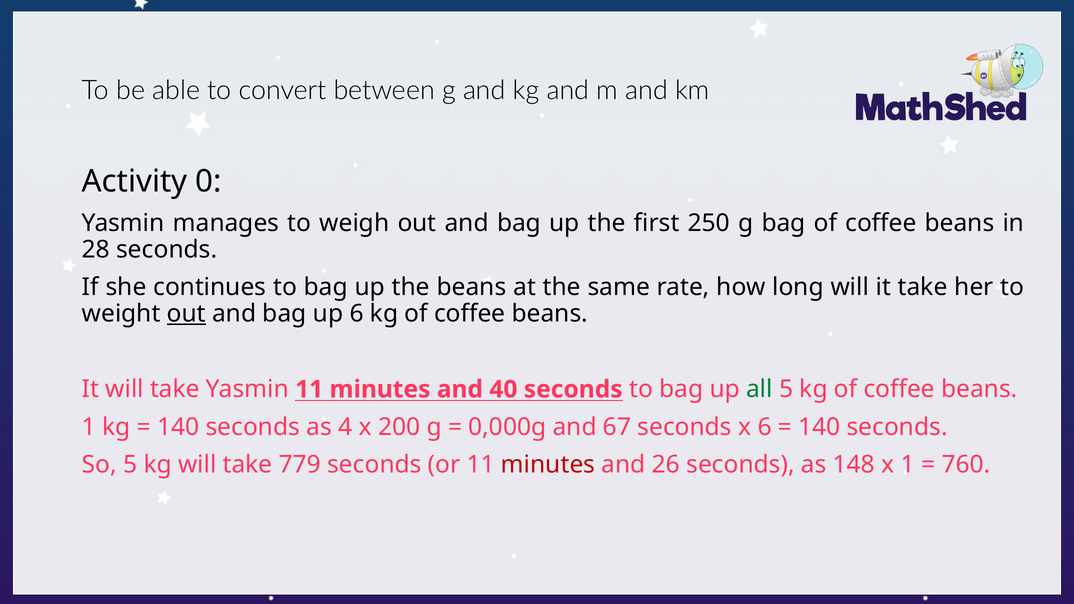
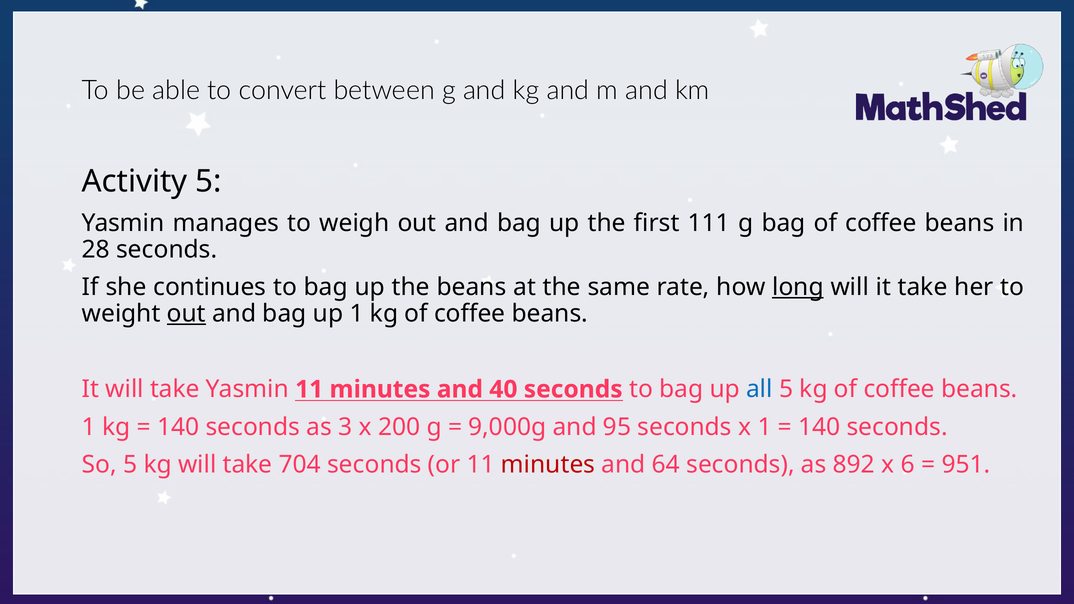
Activity 0: 0 -> 5
250: 250 -> 111
long underline: none -> present
up 6: 6 -> 1
all colour: green -> blue
4: 4 -> 3
0,000g: 0,000g -> 9,000g
67: 67 -> 95
x 6: 6 -> 1
779: 779 -> 704
26: 26 -> 64
148: 148 -> 892
x 1: 1 -> 6
760: 760 -> 951
